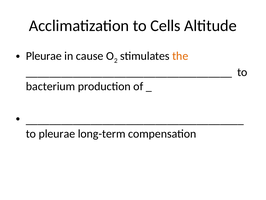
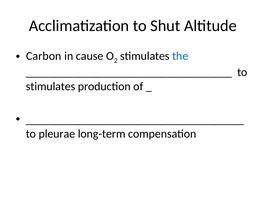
Cells: Cells -> Shut
Pleurae at (44, 56): Pleurae -> Carbon
the colour: orange -> blue
bacterium at (51, 86): bacterium -> stimulates
